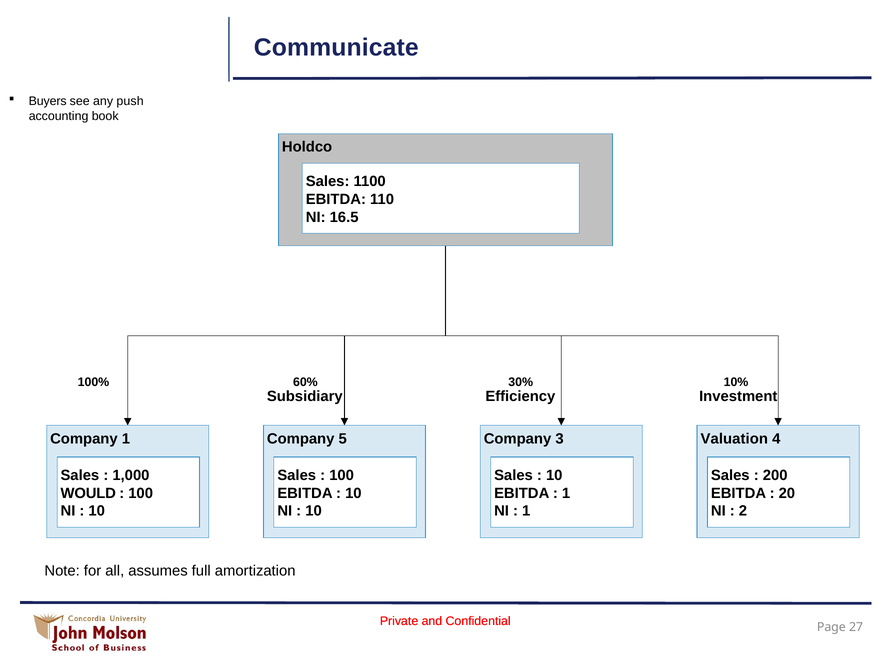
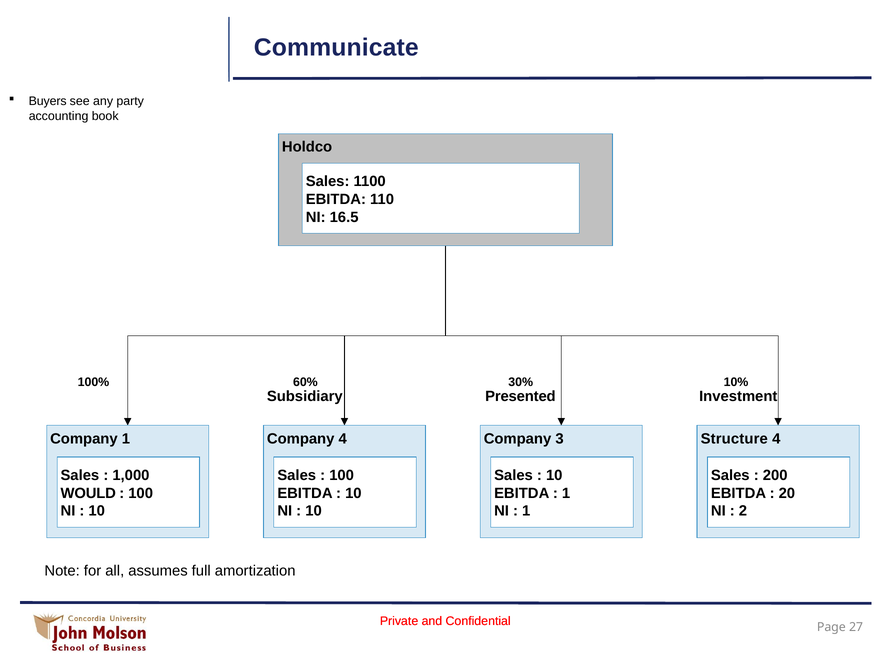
push: push -> party
Efficiency: Efficiency -> Presented
Company 5: 5 -> 4
Valuation: Valuation -> Structure
